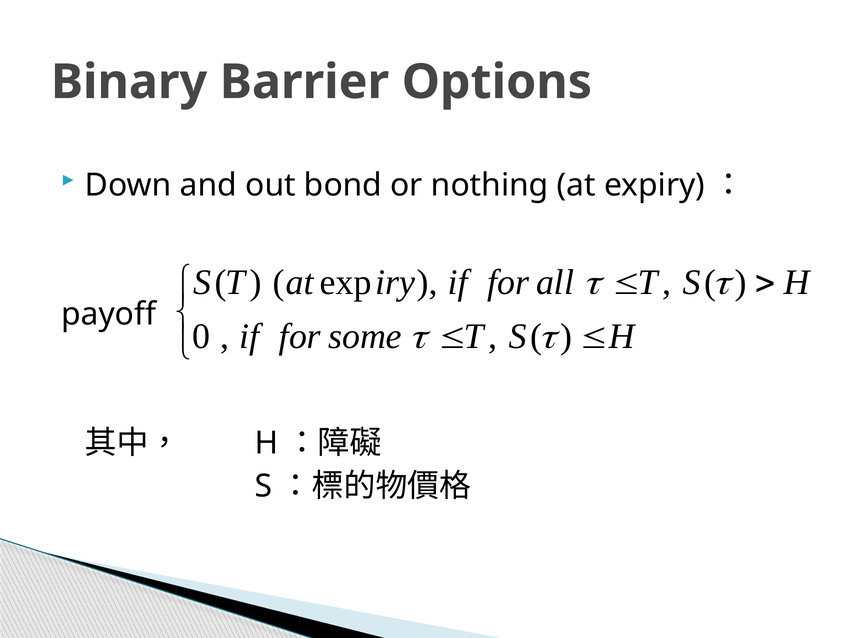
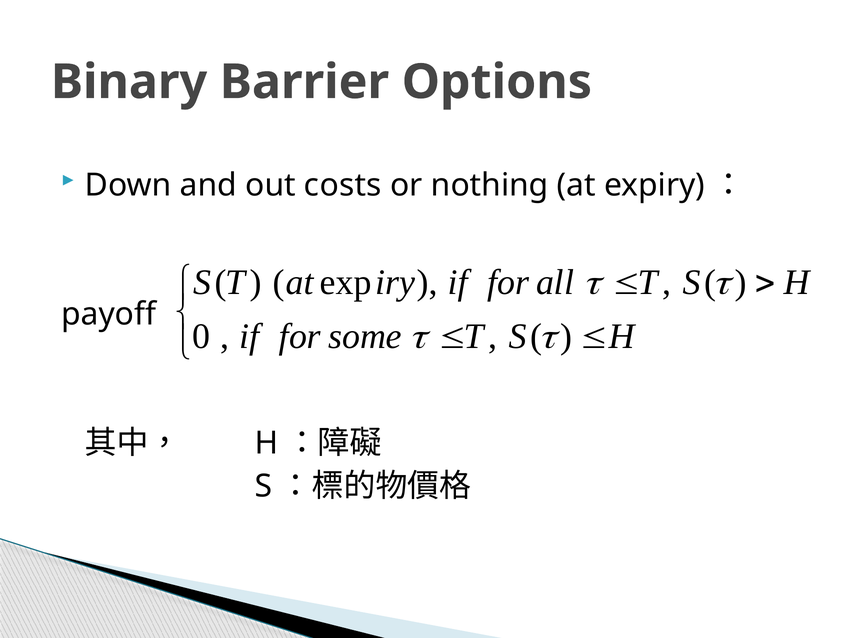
bond: bond -> costs
